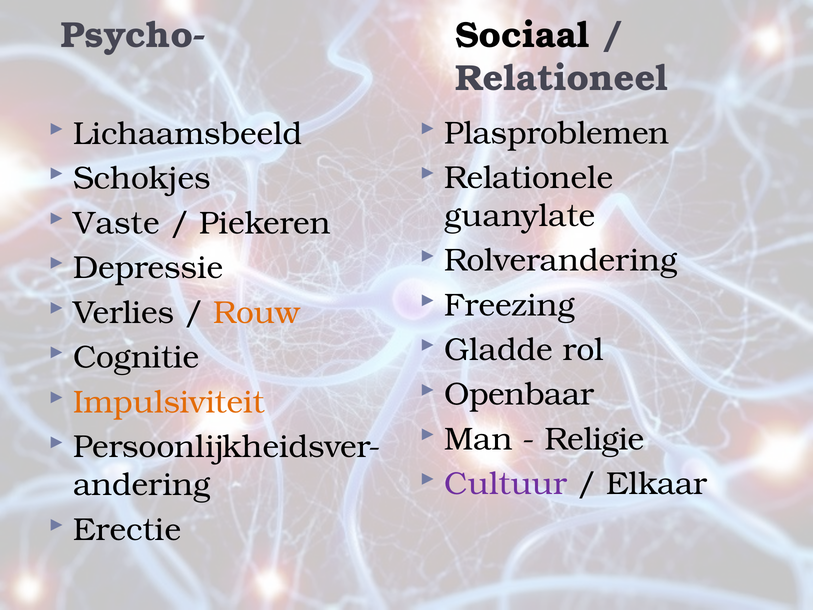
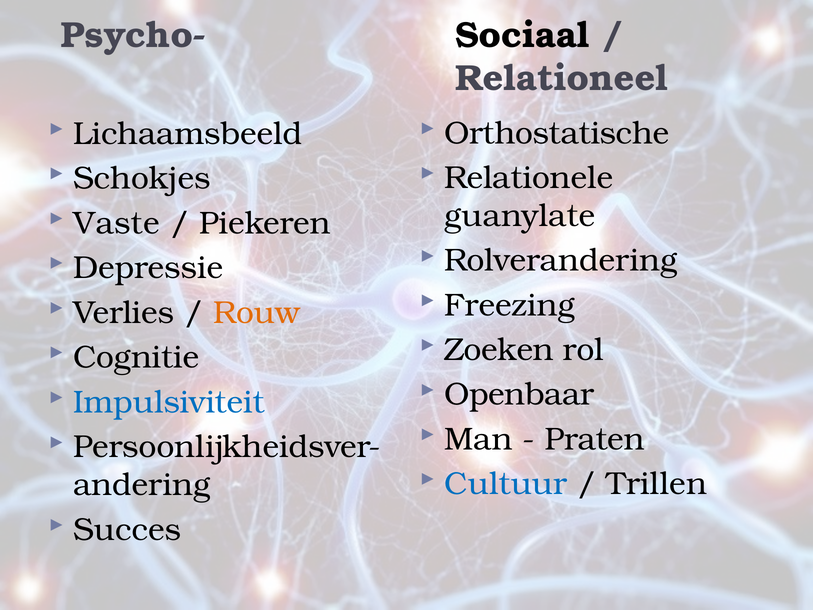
Plasproblemen: Plasproblemen -> Orthostatische
Gladde: Gladde -> Zoeken
Impulsiviteit colour: orange -> blue
Religie: Religie -> Praten
Cultuur colour: purple -> blue
Elkaar: Elkaar -> Trillen
Erectie: Erectie -> Succes
